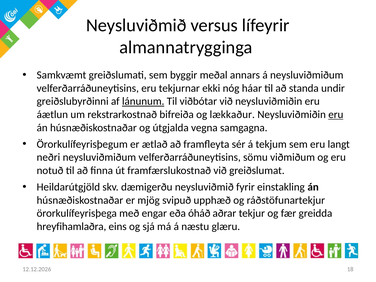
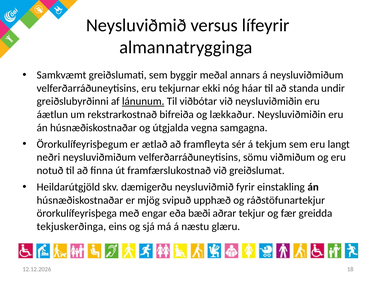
eru at (336, 115) underline: present -> none
óháð: óháð -> bæði
hreyfihamlaðra: hreyfihamlaðra -> tekjuskerðinga
